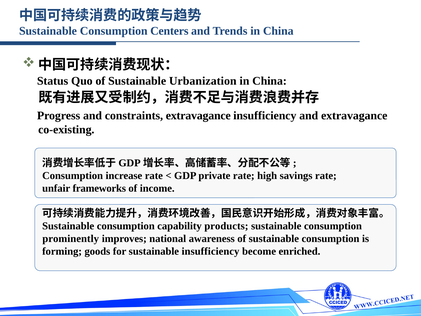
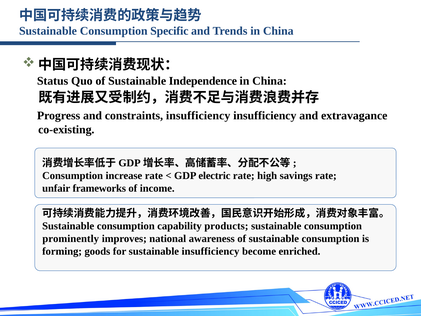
Centers: Centers -> Specific
Urbanization: Urbanization -> Independence
constraints extravagance: extravagance -> insufficiency
private: private -> electric
